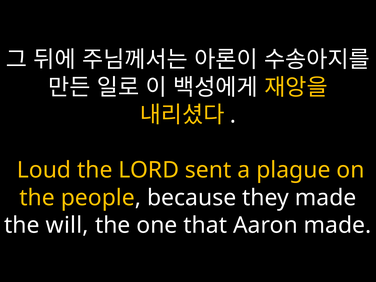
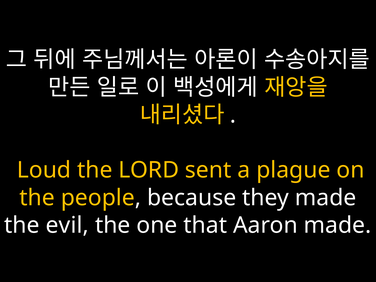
will: will -> evil
